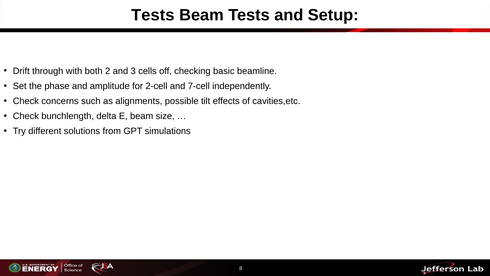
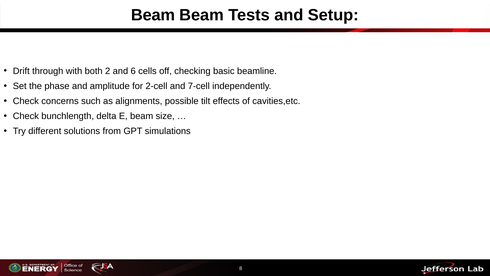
Tests at (153, 15): Tests -> Beam
3: 3 -> 6
